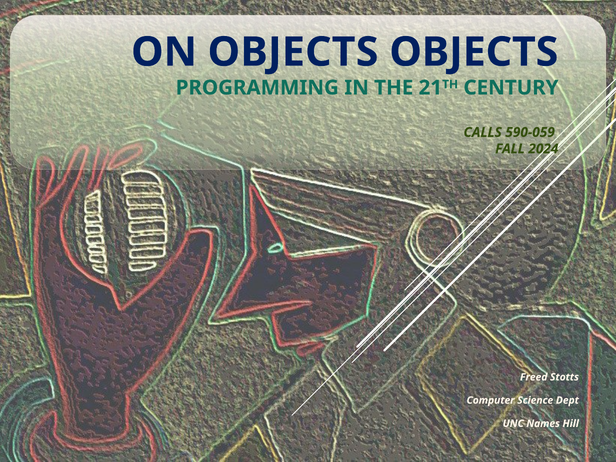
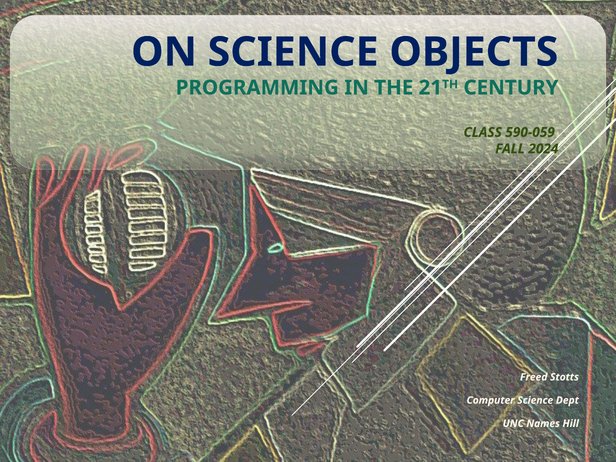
ON OBJECTS: OBJECTS -> SCIENCE
CALLS: CALLS -> CLASS
